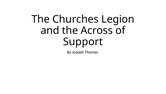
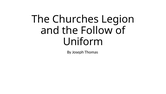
Across: Across -> Follow
Support: Support -> Uniform
